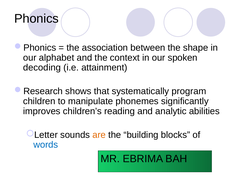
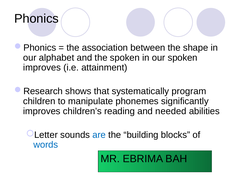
the context: context -> spoken
decoding at (42, 67): decoding -> improves
analytic: analytic -> needed
are colour: orange -> blue
